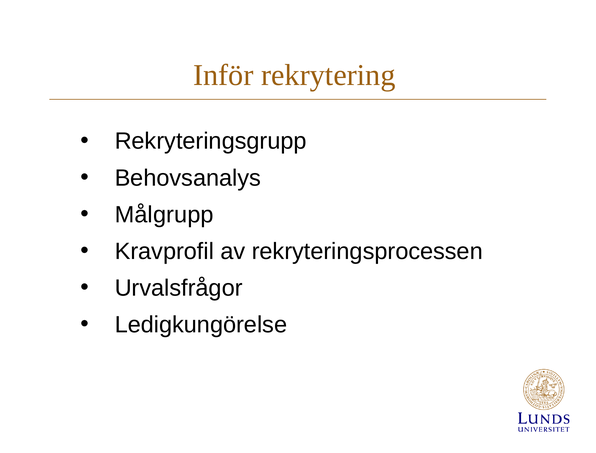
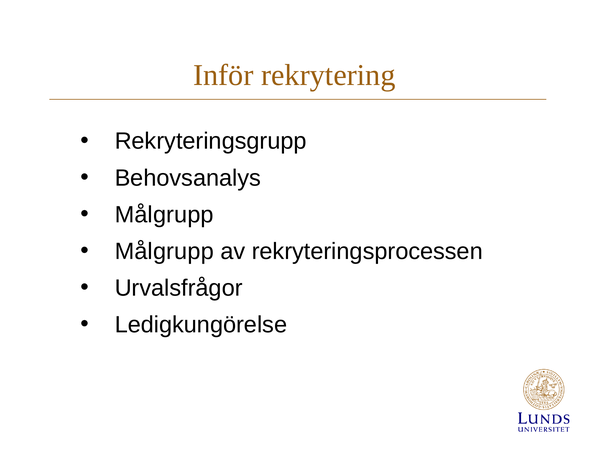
Kravprofil at (164, 251): Kravprofil -> Målgrupp
